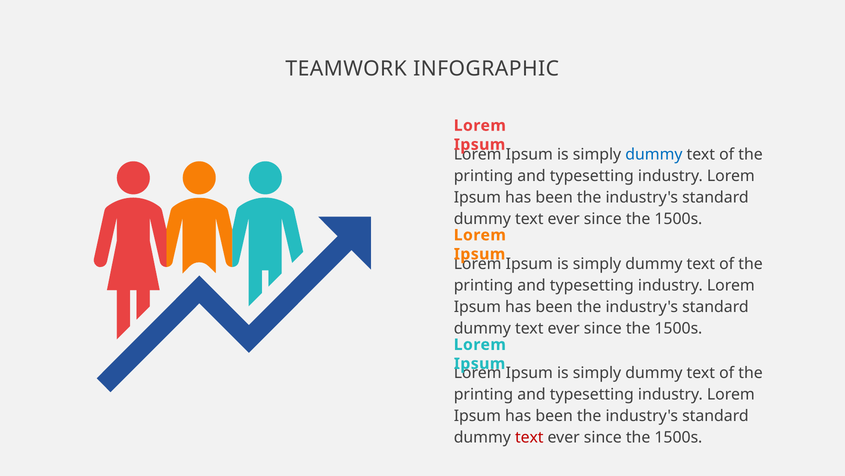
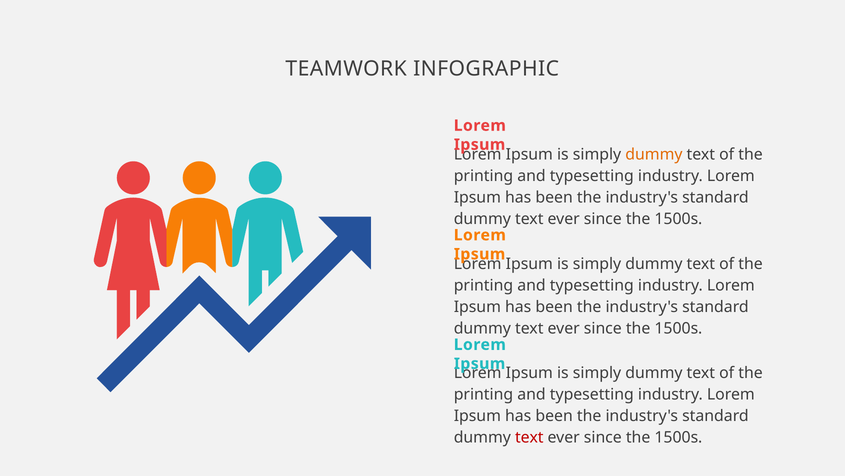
dummy at (654, 154) colour: blue -> orange
